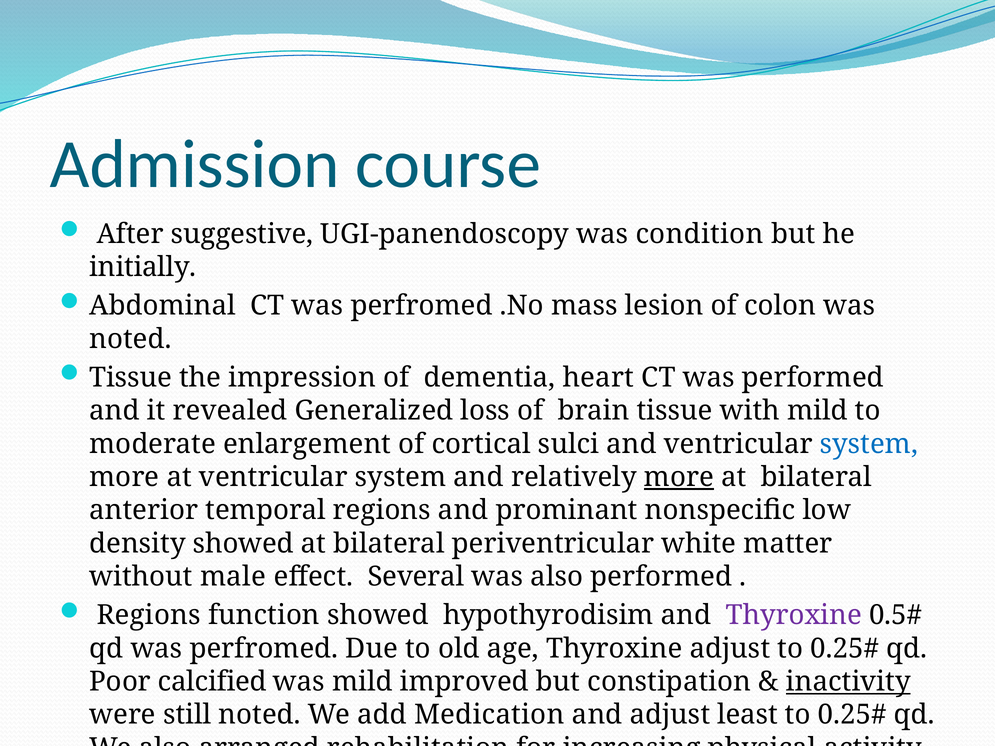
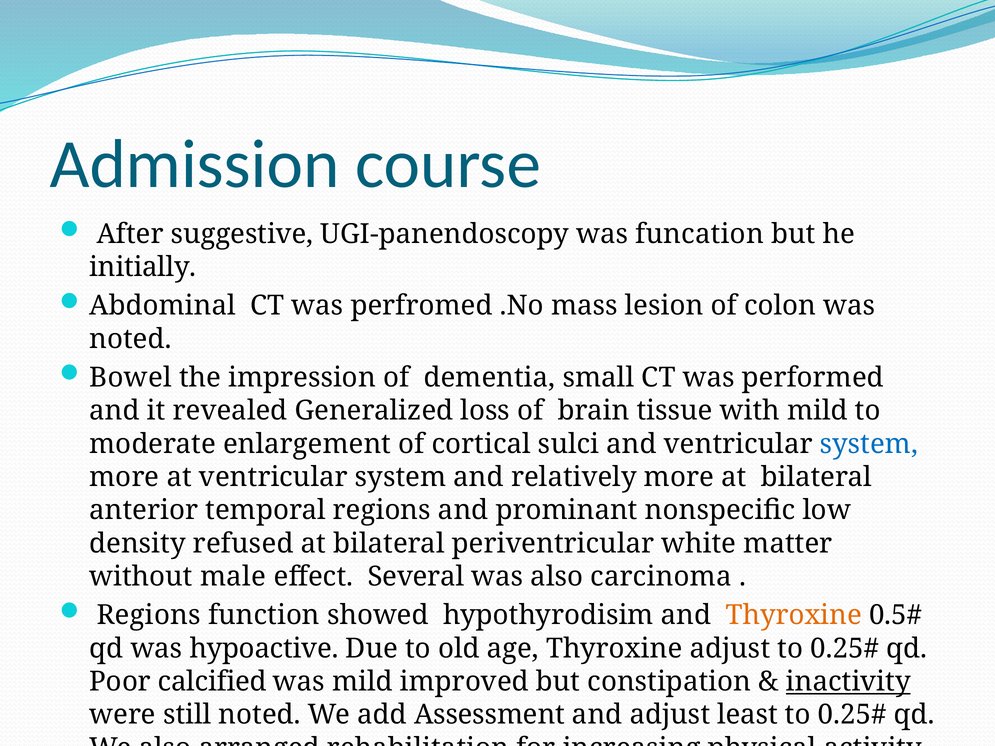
was condition: condition -> funcation
Tissue at (131, 378): Tissue -> Bowel
heart: heart -> small
more at (679, 477) underline: present -> none
density showed: showed -> refused
also performed: performed -> carcinoma
Thyroxine at (794, 616) colour: purple -> orange
qd was perfromed: perfromed -> hypoactive
Medication: Medication -> Assessment
